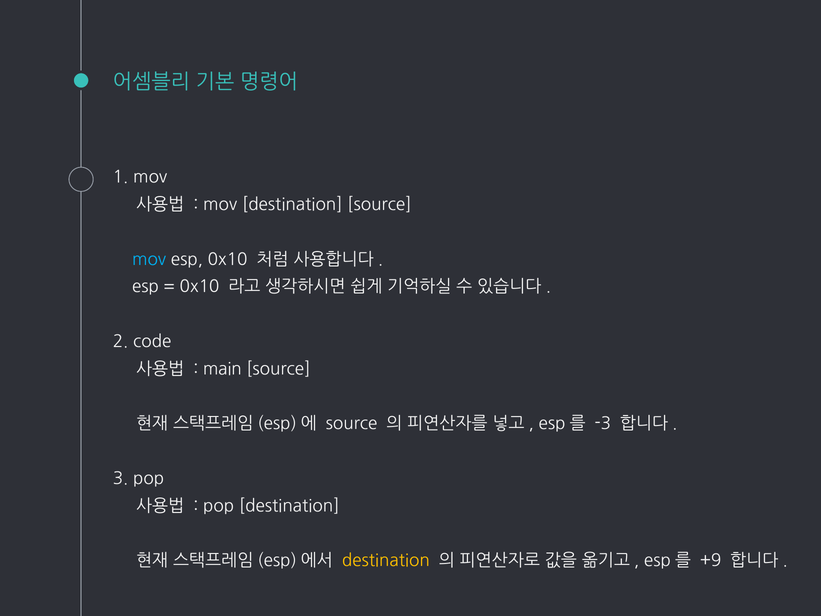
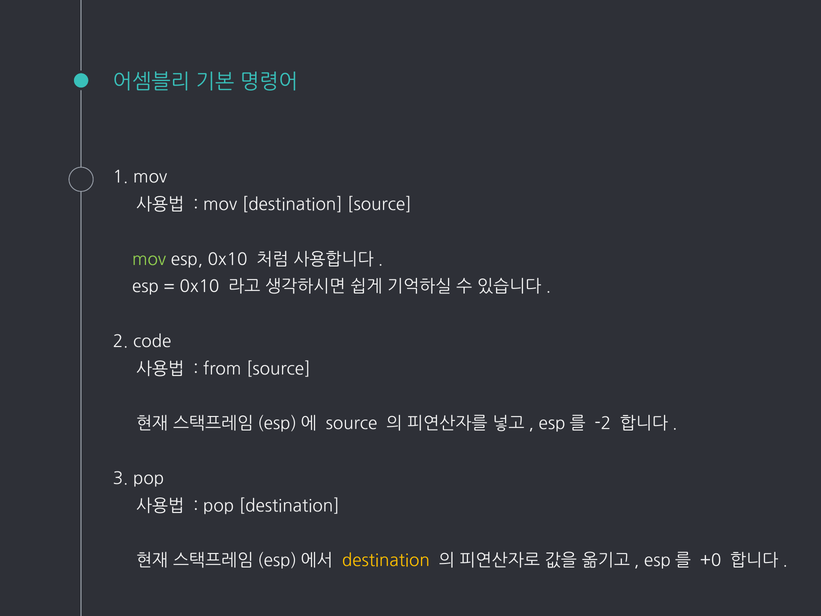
mov at (149, 259) colour: light blue -> light green
main: main -> from
-3: -3 -> -2
+9: +9 -> +0
